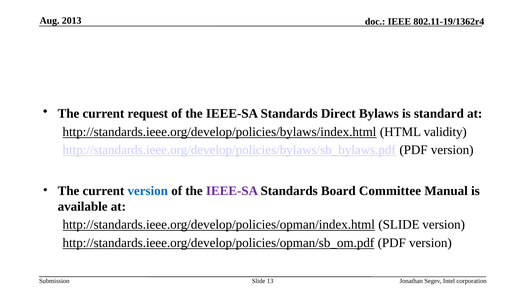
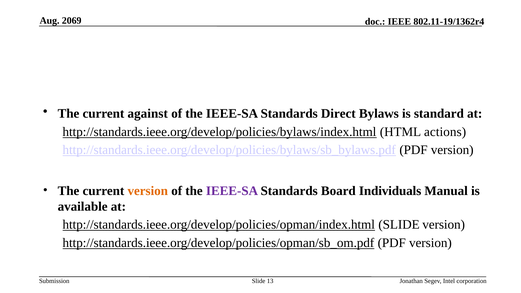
2013: 2013 -> 2069
request: request -> against
validity: validity -> actions
version at (148, 191) colour: blue -> orange
Committee: Committee -> Individuals
